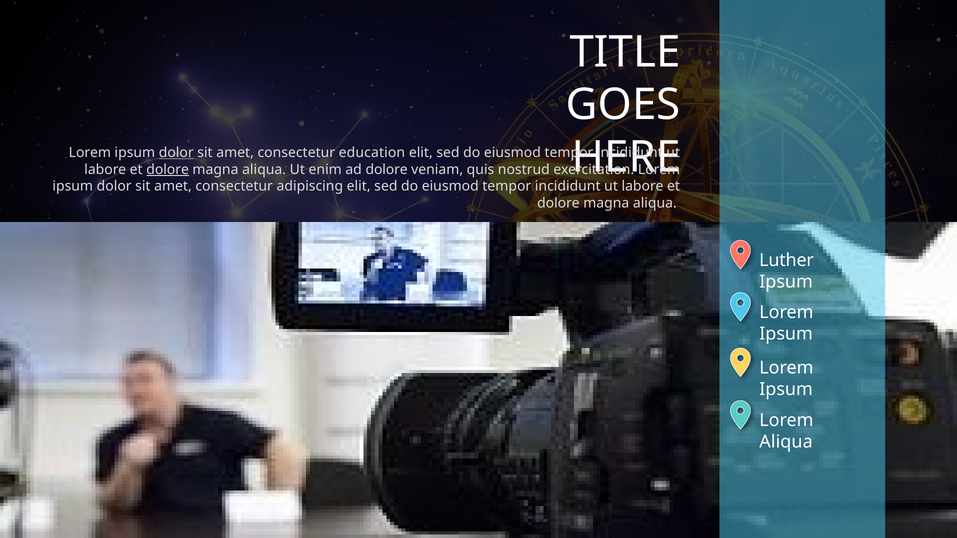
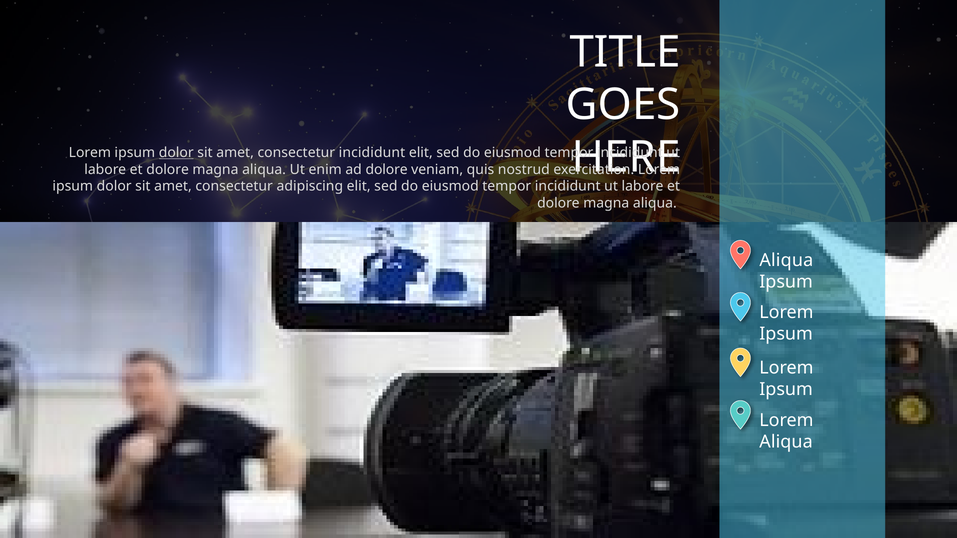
consectetur education: education -> incididunt
dolore at (168, 170) underline: present -> none
Luther at (787, 260): Luther -> Aliqua
